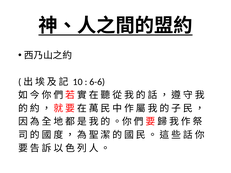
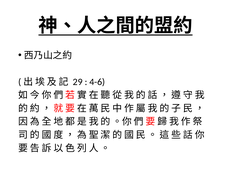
10: 10 -> 29
6-6: 6-6 -> 4-6
